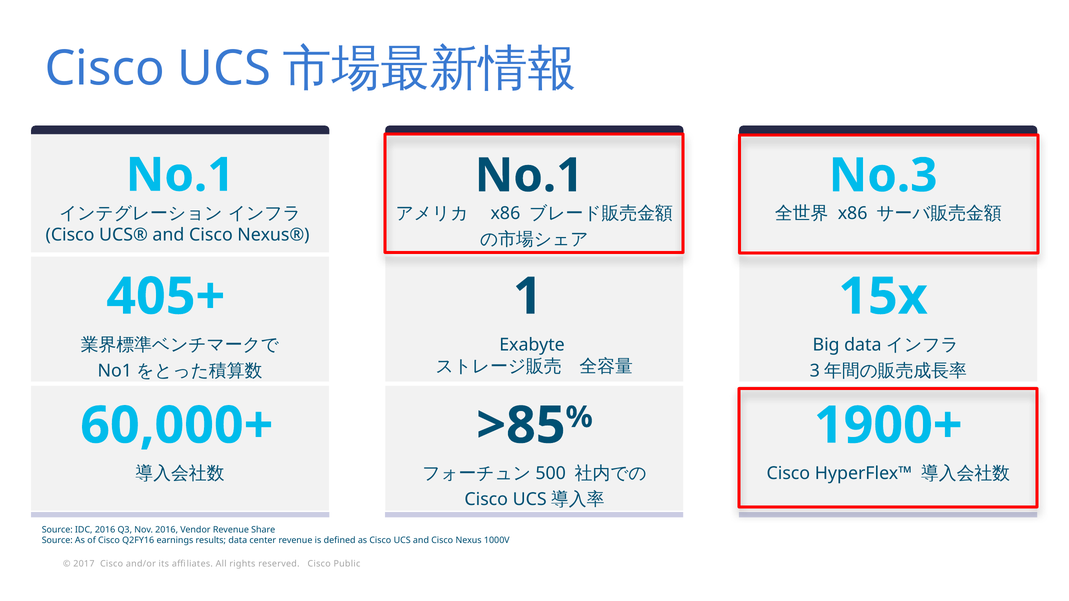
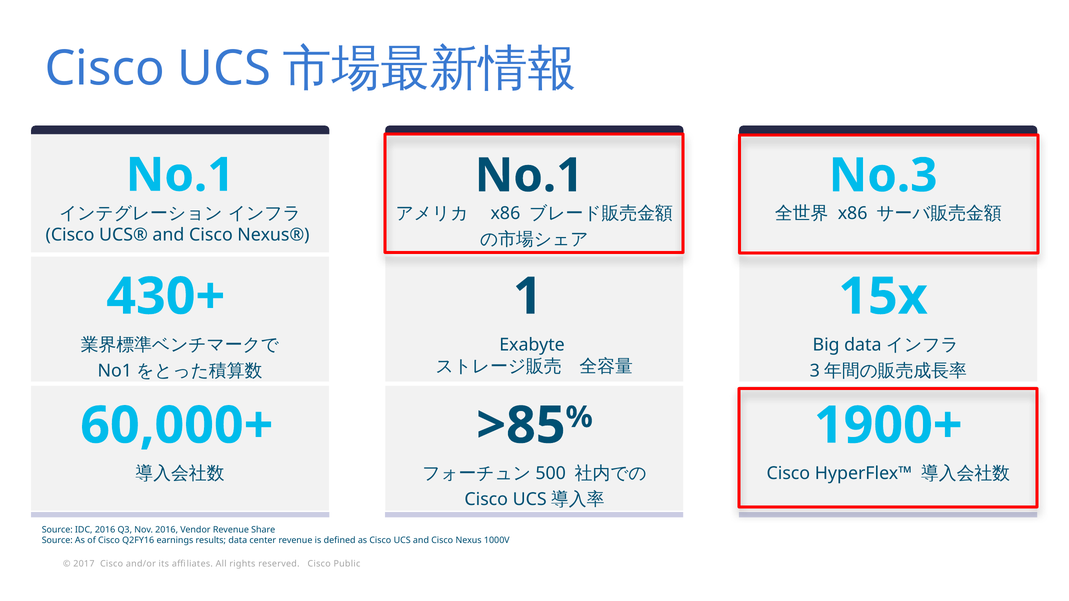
405+: 405+ -> 430+
